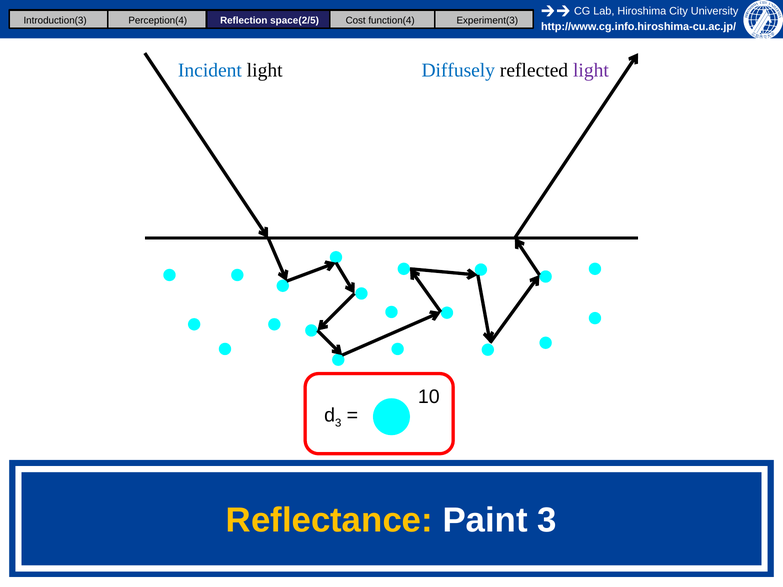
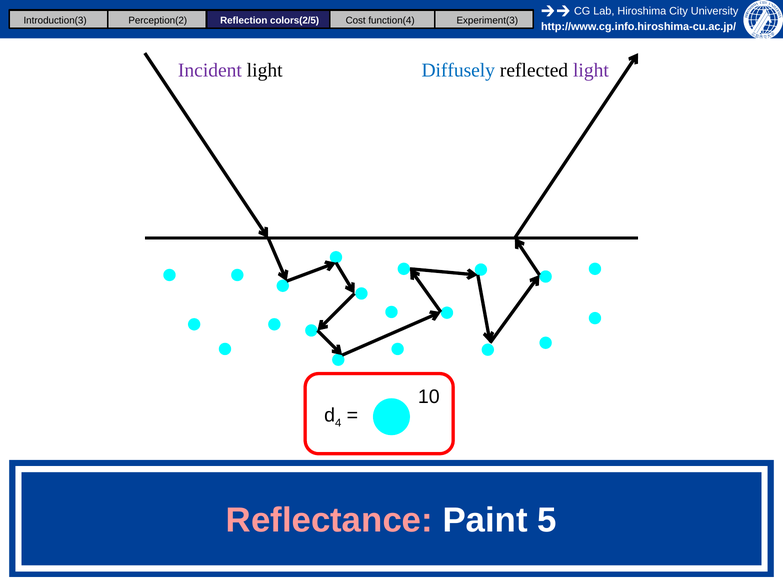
Perception(4: Perception(4 -> Perception(2
space(2/5: space(2/5 -> colors(2/5
Incident colour: blue -> purple
3 at (338, 423): 3 -> 4
Reflectance colour: yellow -> pink
Paint 3: 3 -> 5
